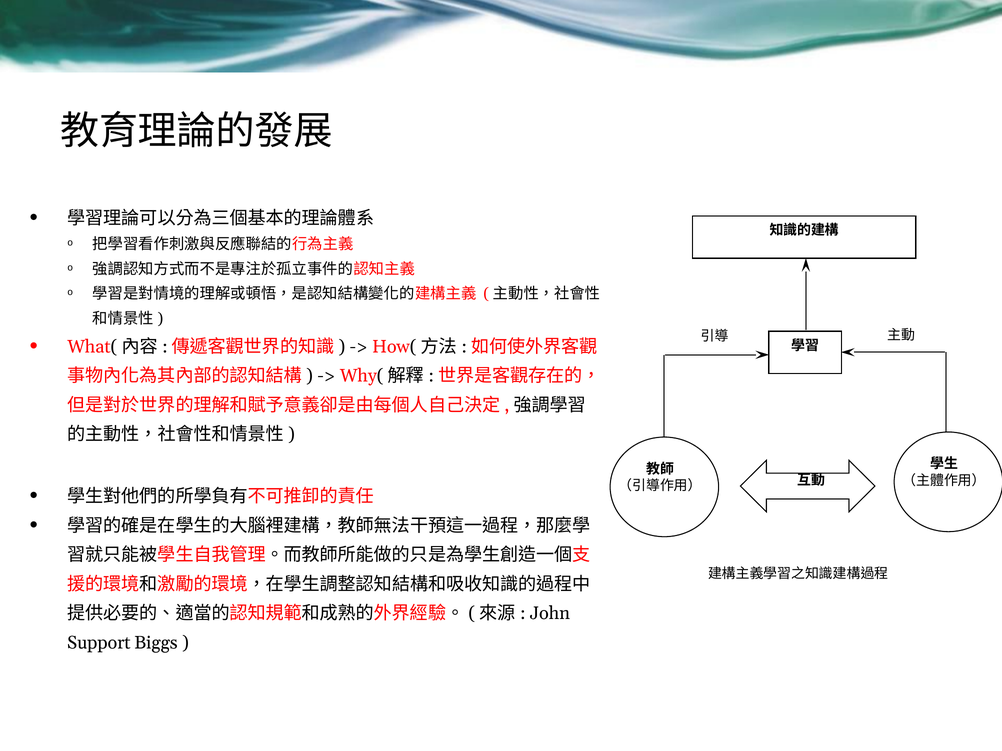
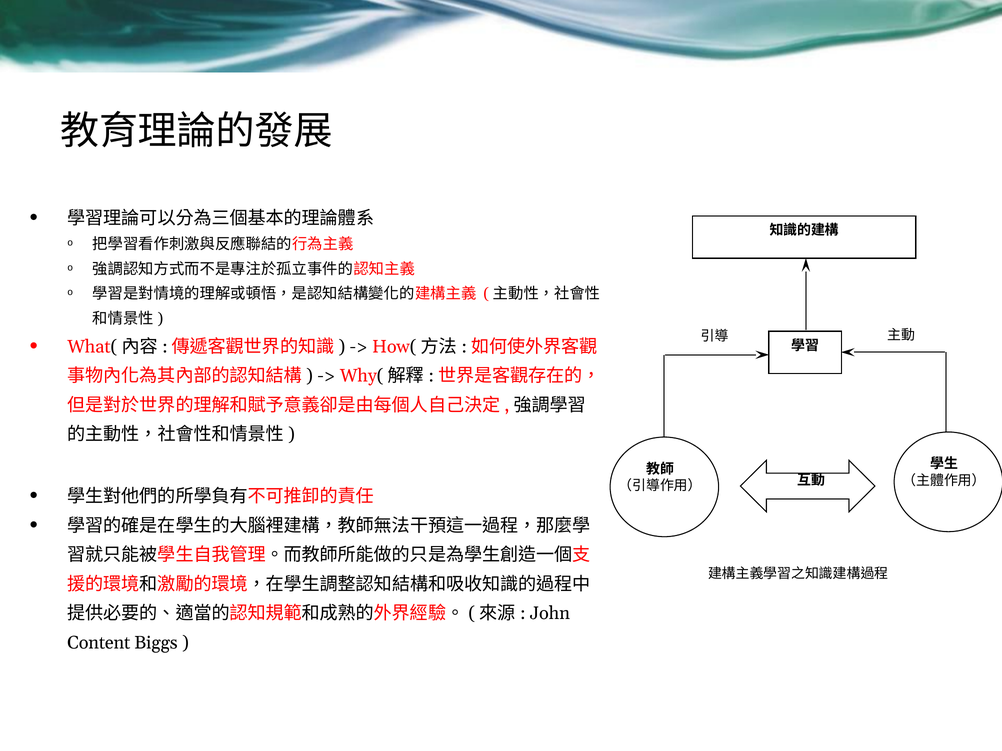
Support: Support -> Content
